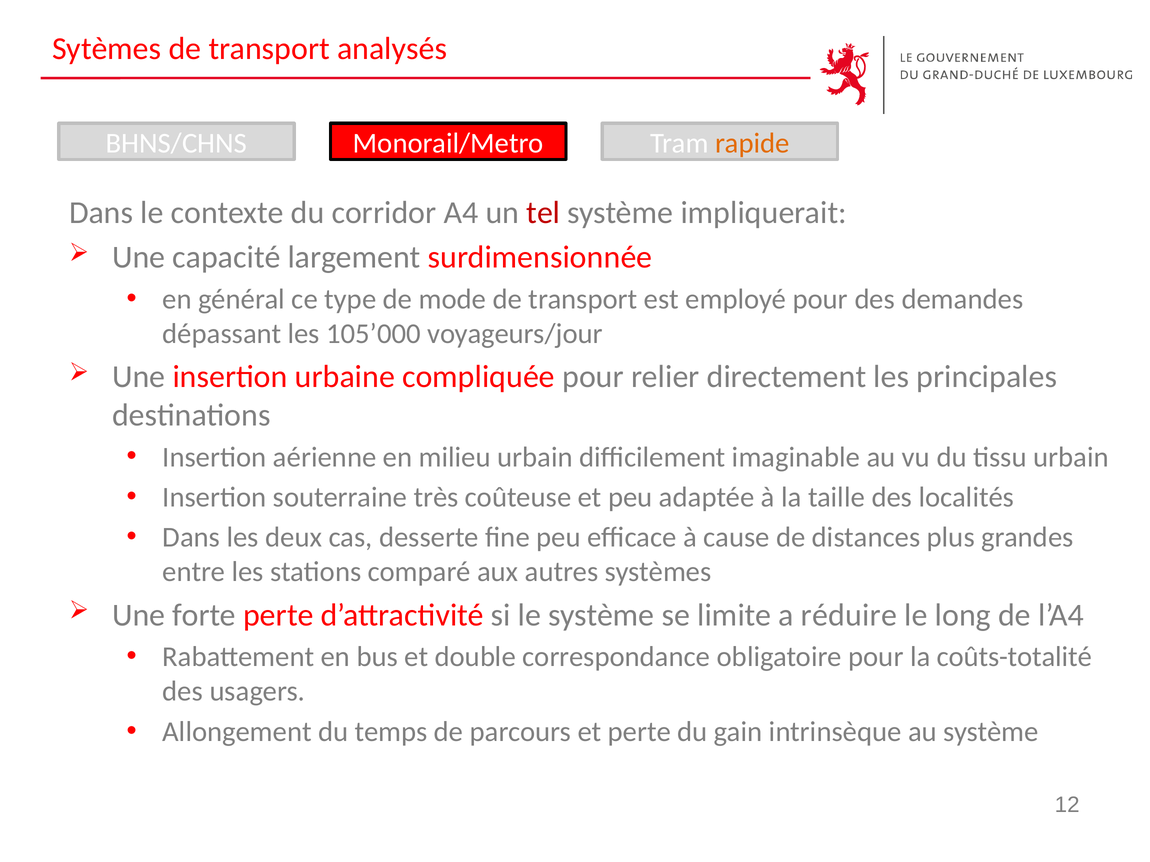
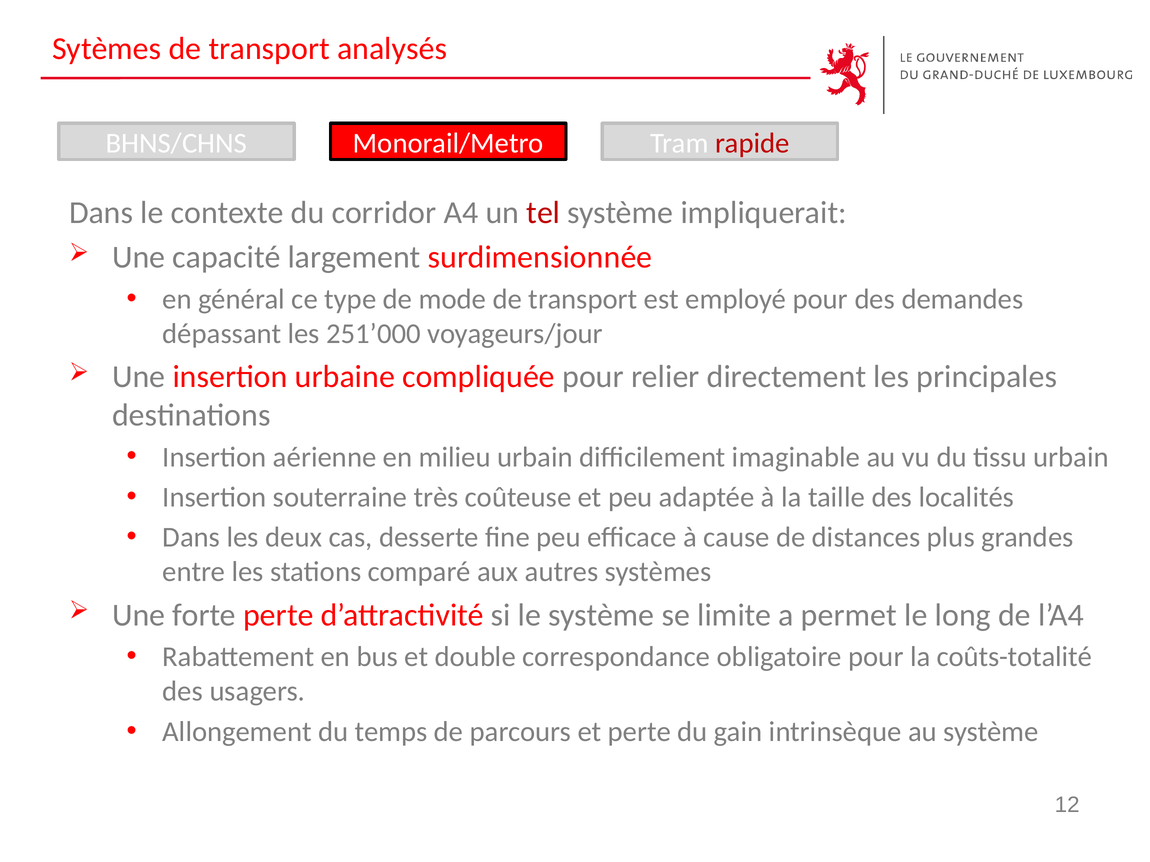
rapide colour: orange -> red
105’000: 105’000 -> 251’000
réduire: réduire -> permet
